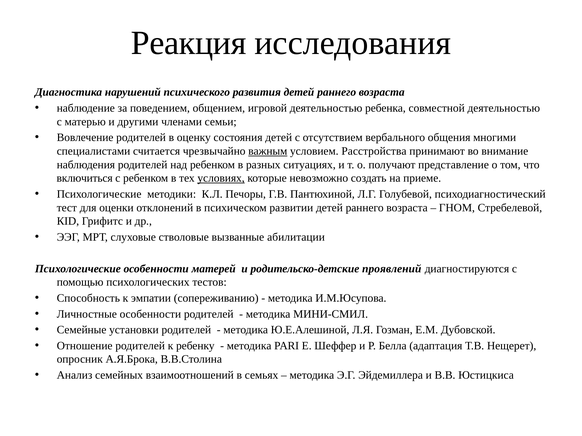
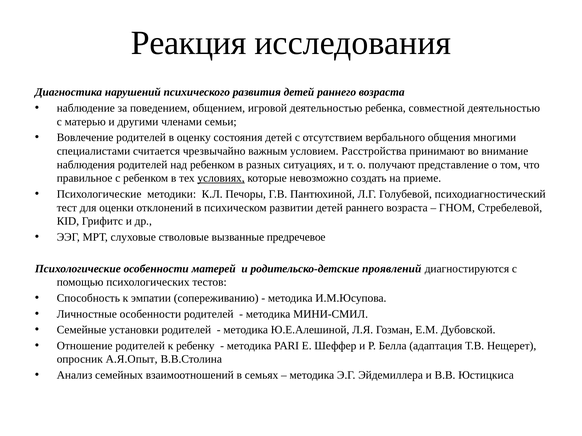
важным underline: present -> none
включиться: включиться -> правильное
абилитации: абилитации -> предречевое
А.Я.Брока: А.Я.Брока -> А.Я.Опыт
